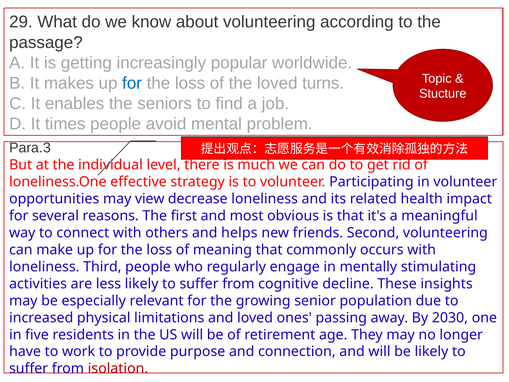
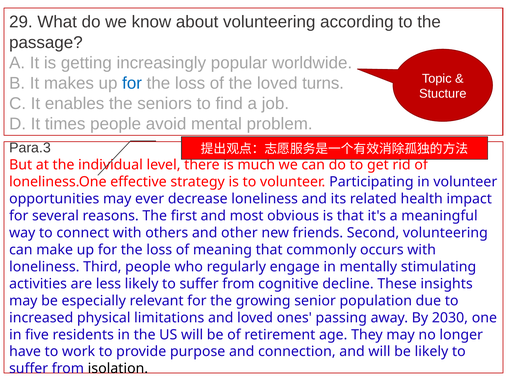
view: view -> ever
helps: helps -> other
isolation colour: red -> black
